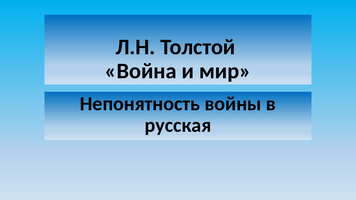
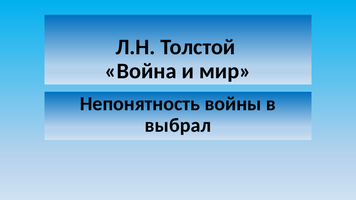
русская: русская -> выбрал
